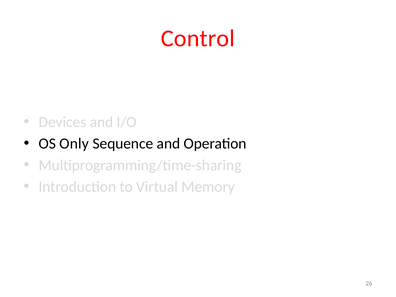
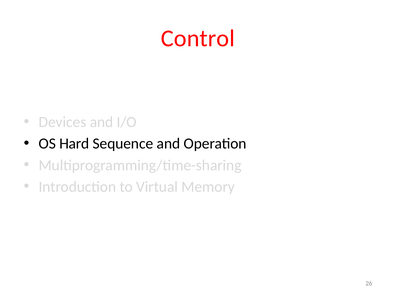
Only: Only -> Hard
